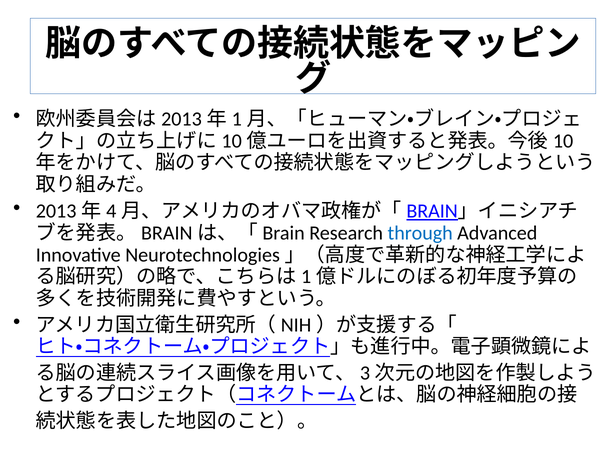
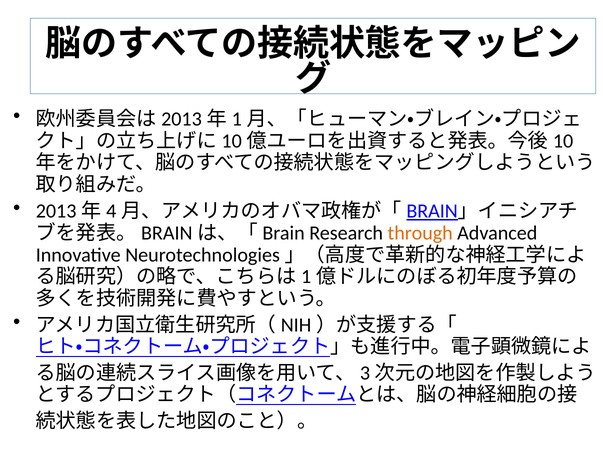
through colour: blue -> orange
